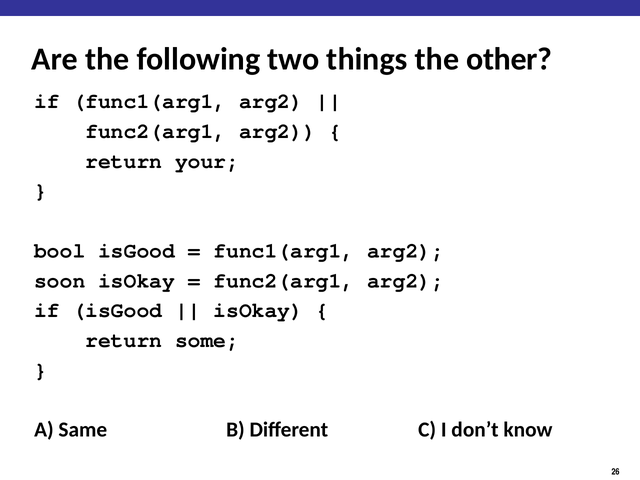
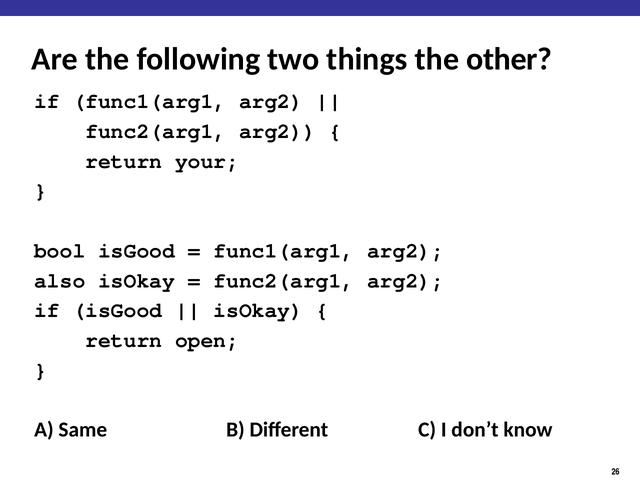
soon: soon -> also
some: some -> open
